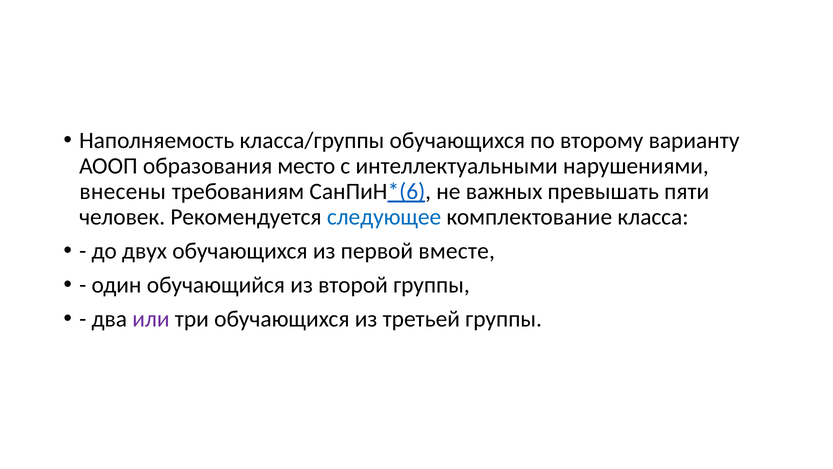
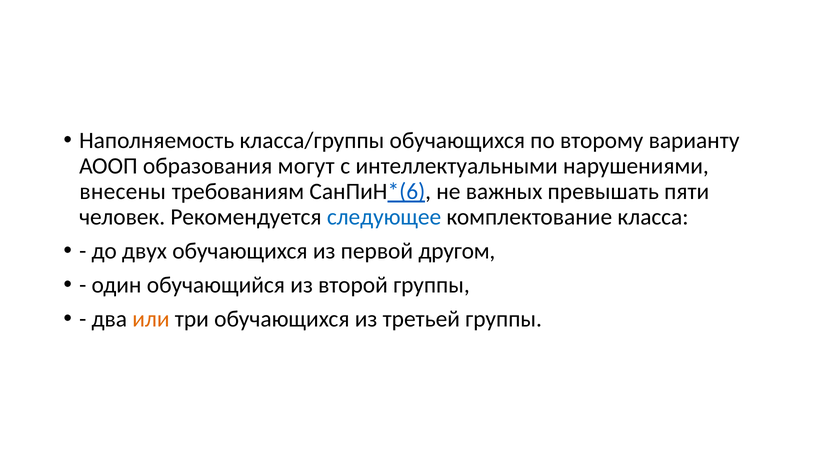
место: место -> могут
вместе: вместе -> другом
или colour: purple -> orange
